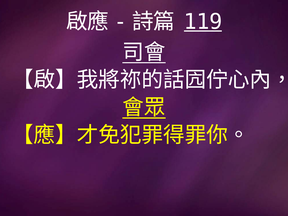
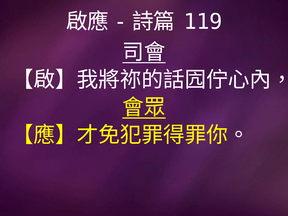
119 underline: present -> none
